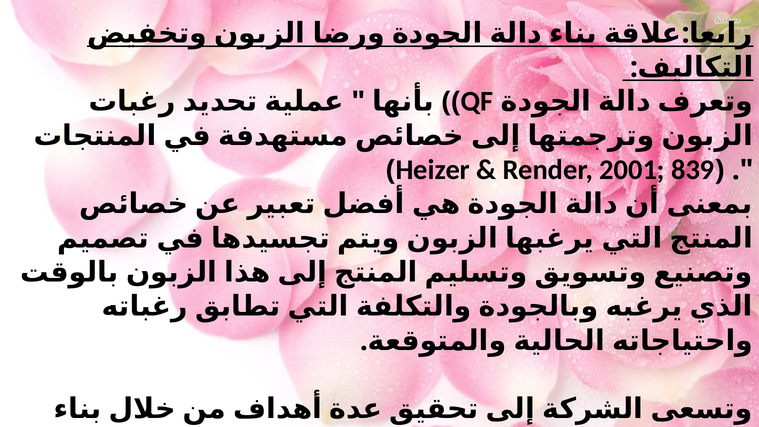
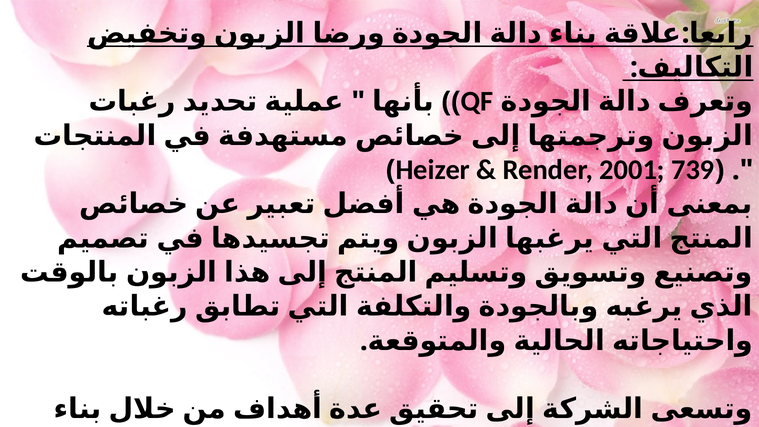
839: 839 -> 739
